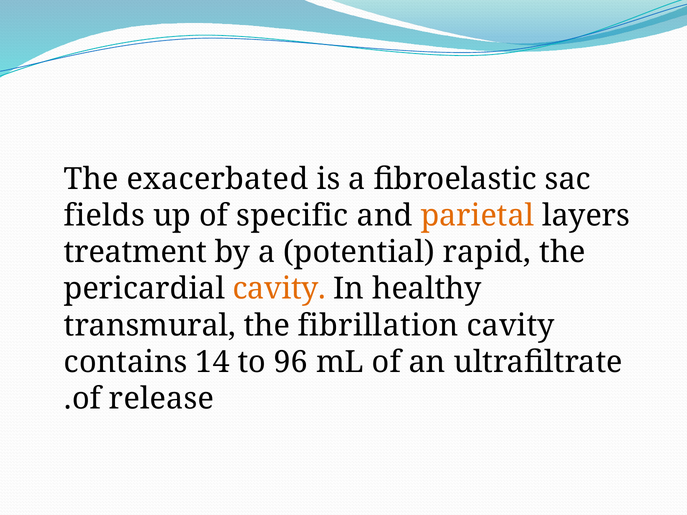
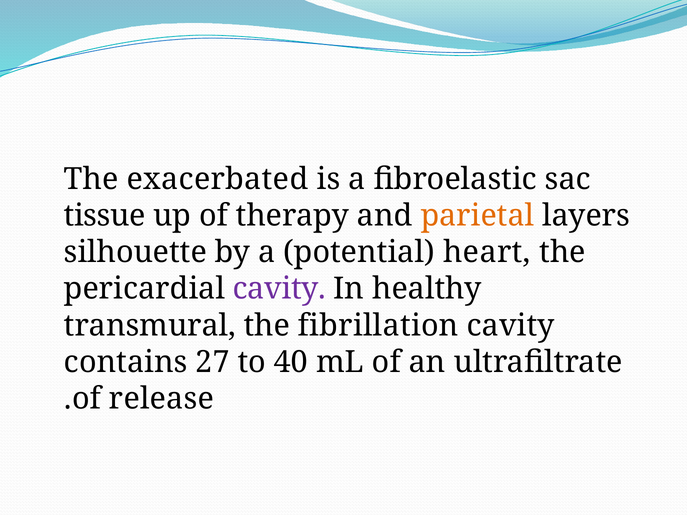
fields: fields -> tissue
specific: specific -> therapy
treatment: treatment -> silhouette
rapid: rapid -> heart
cavity at (279, 289) colour: orange -> purple
14: 14 -> 27
96: 96 -> 40
